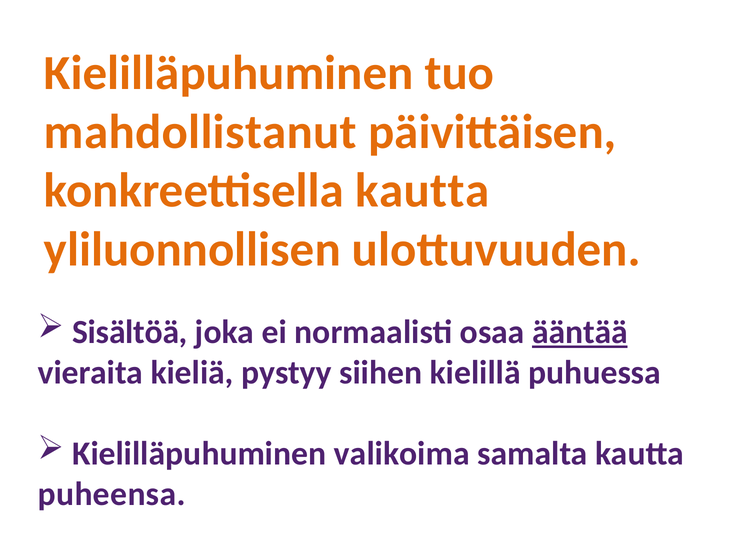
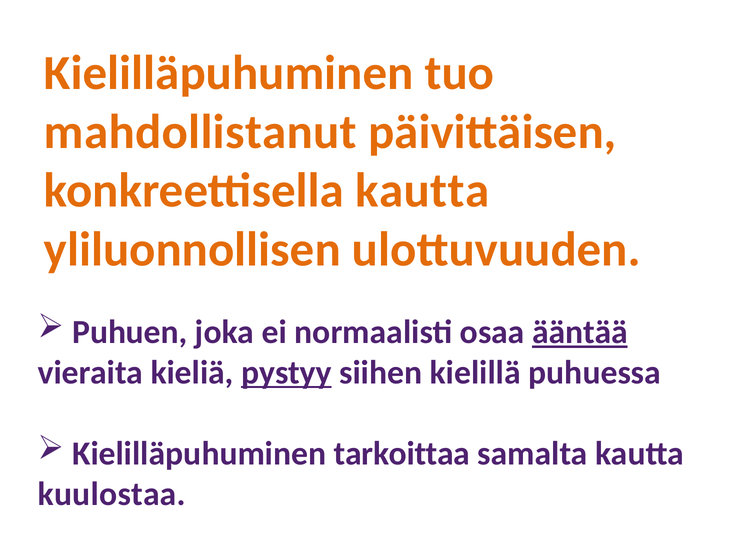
Sisältöä: Sisältöä -> Puhuen
pystyy underline: none -> present
valikoima: valikoima -> tarkoittaa
puheensa: puheensa -> kuulostaa
